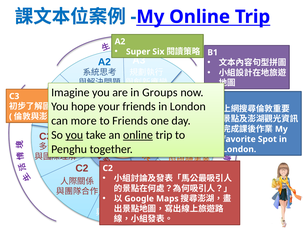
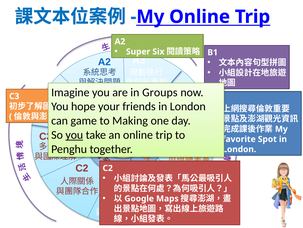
more: more -> game
to Friends: Friends -> Making
online at (138, 135) underline: present -> none
